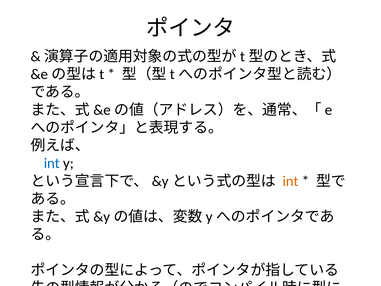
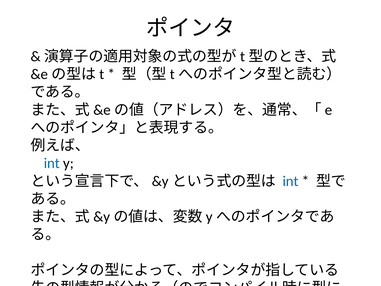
int at (291, 181) colour: orange -> blue
